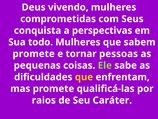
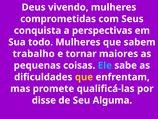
promete at (34, 54): promete -> trabalho
pessoas: pessoas -> maiores
Ele colour: light green -> light blue
raios: raios -> disse
Caráter: Caráter -> Alguma
